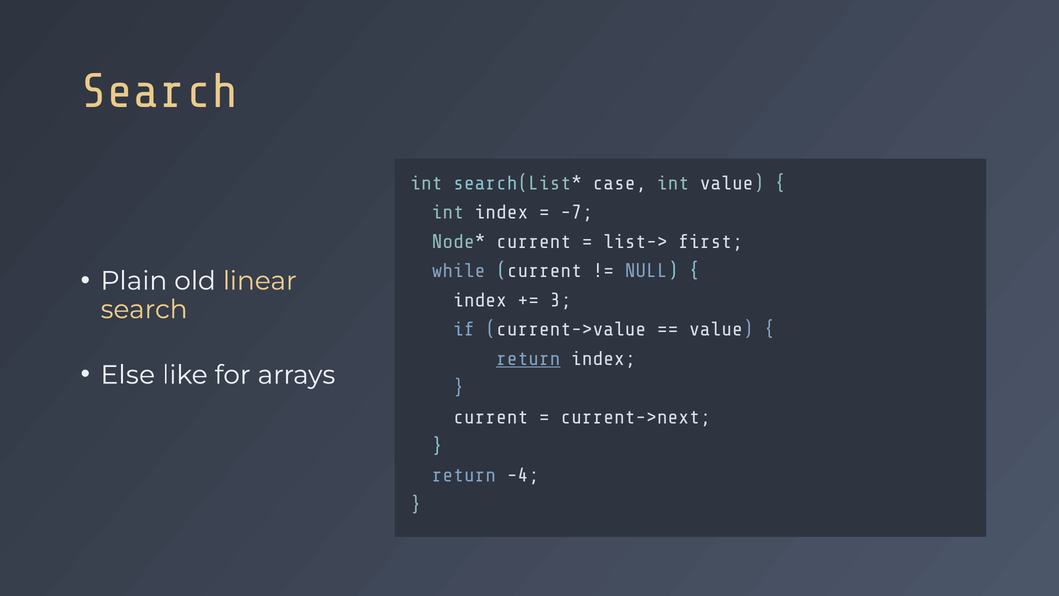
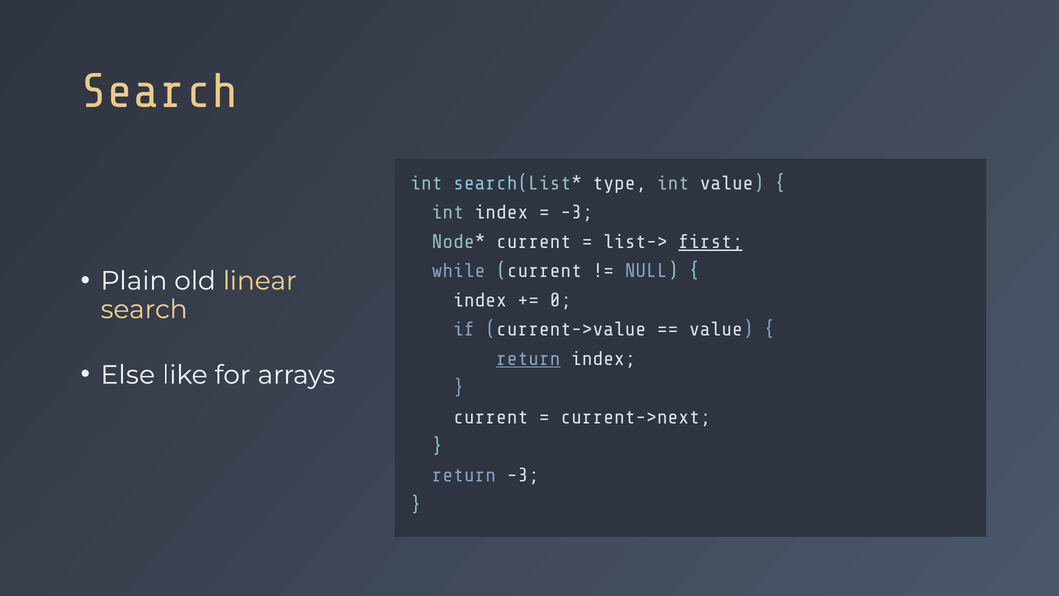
case: case -> type
-7 at (577, 212): -7 -> -3
first underline: none -> present
3: 3 -> 0
return -4: -4 -> -3
